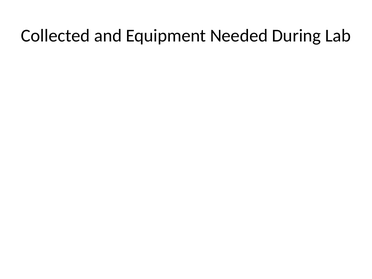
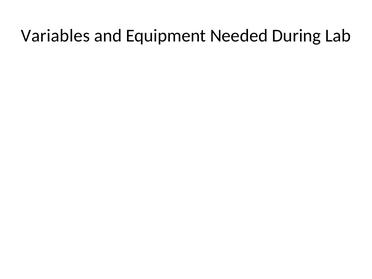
Collected: Collected -> Variables
